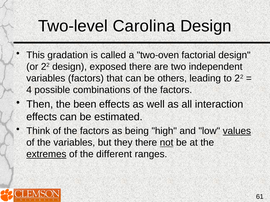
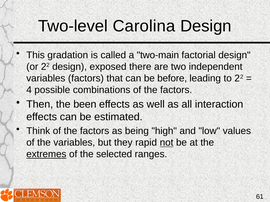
two-oven: two-oven -> two-main
others: others -> before
values underline: present -> none
they there: there -> rapid
different: different -> selected
